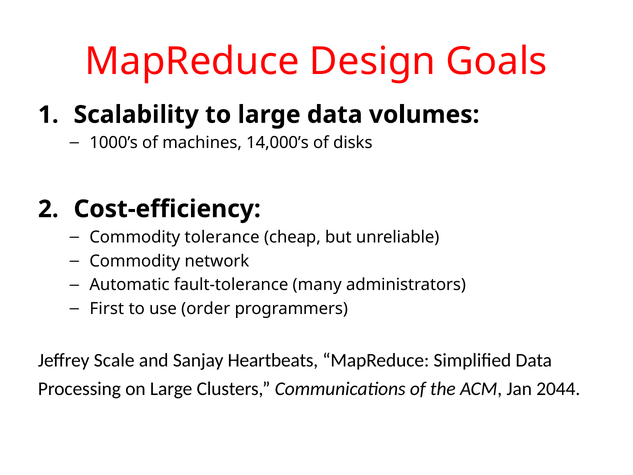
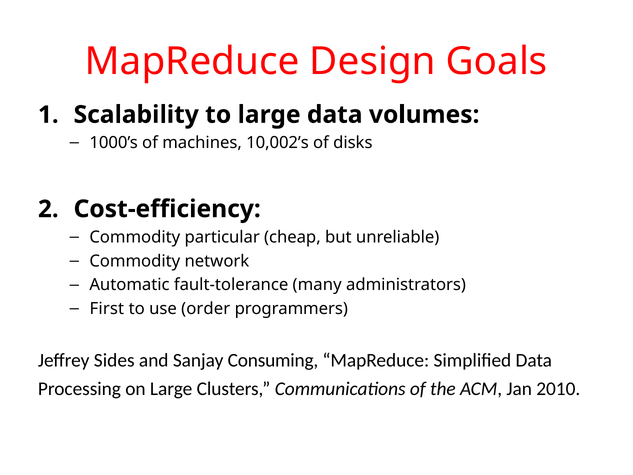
14,000’s: 14,000’s -> 10,002’s
tolerance: tolerance -> particular
Scale: Scale -> Sides
Heartbeats: Heartbeats -> Consuming
2044: 2044 -> 2010
